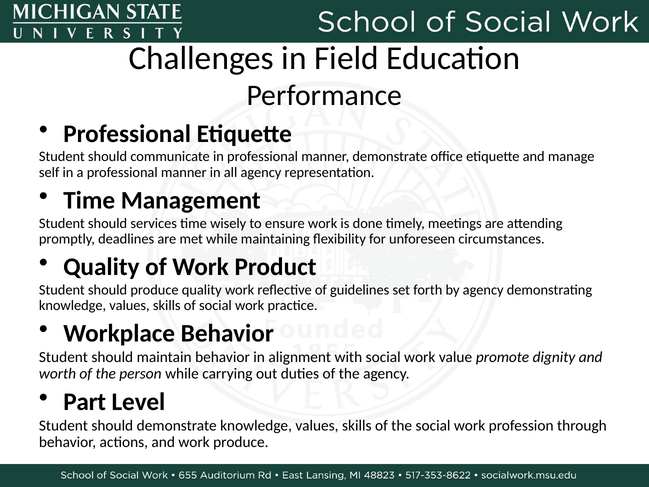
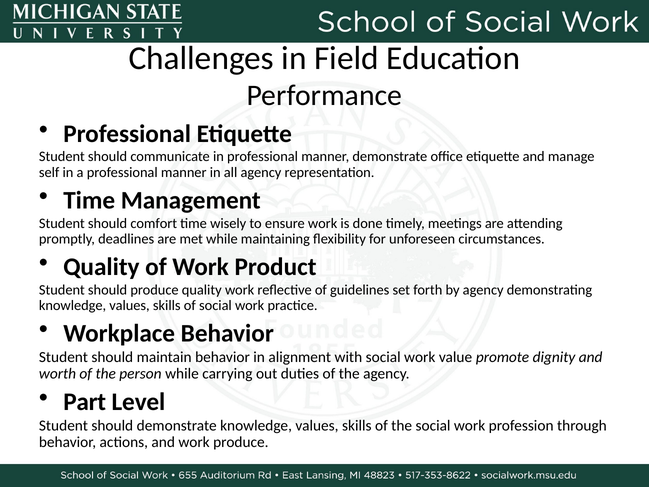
services: services -> comfort
